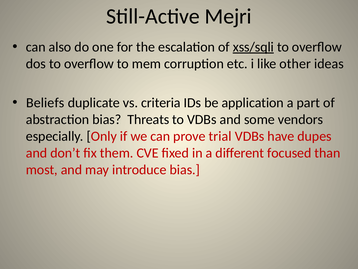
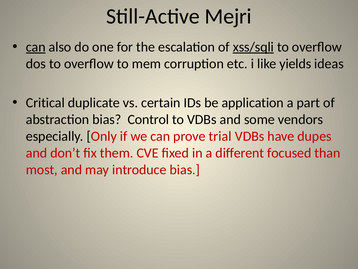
can at (36, 47) underline: none -> present
other: other -> yields
Beliefs: Beliefs -> Critical
criteria: criteria -> certain
Threats: Threats -> Control
